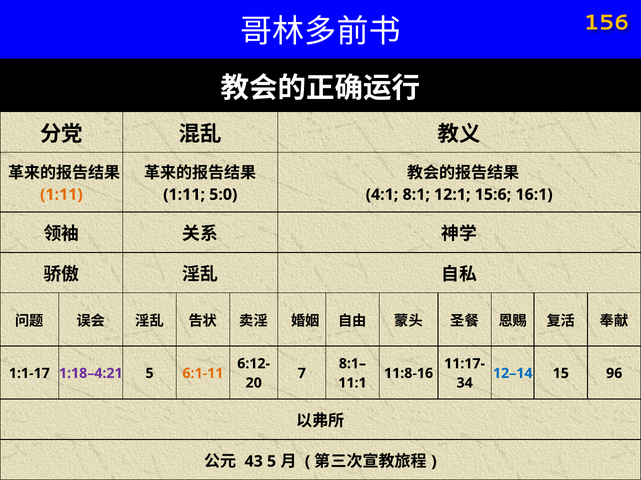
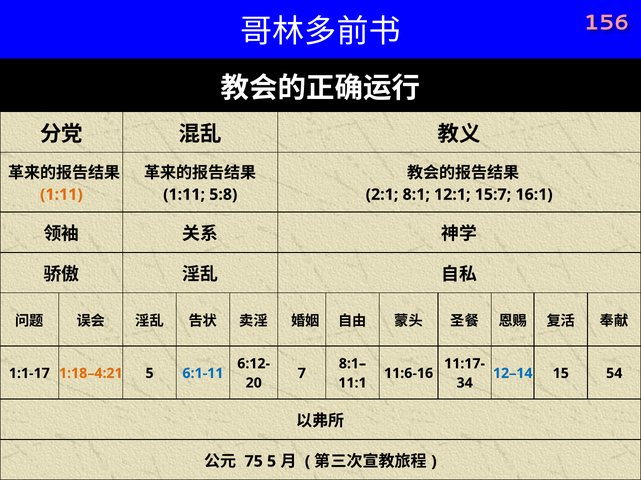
156 colour: yellow -> pink
5:0: 5:0 -> 5:8
4:1: 4:1 -> 2:1
15:6: 15:6 -> 15:7
1:18–4:21 colour: purple -> orange
6:1-11 colour: orange -> blue
11:8-16: 11:8-16 -> 11:6-16
96: 96 -> 54
43: 43 -> 75
